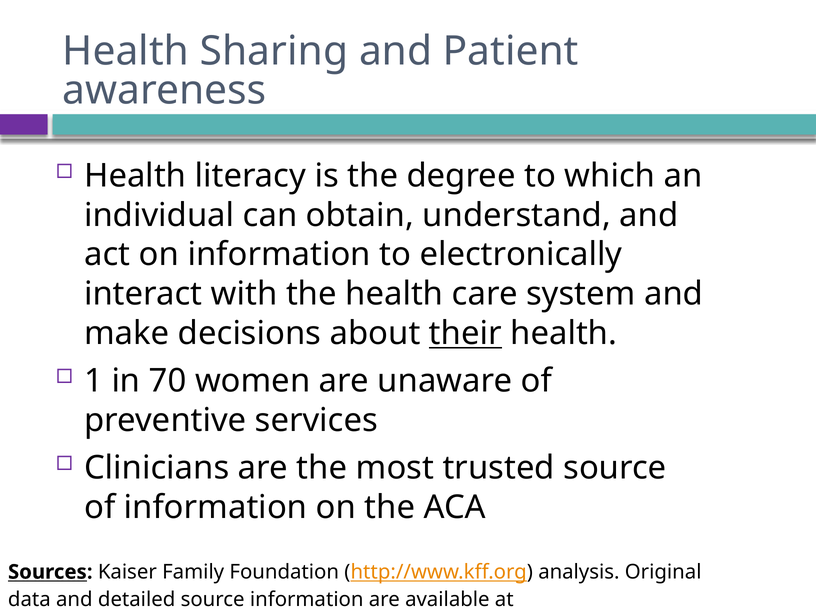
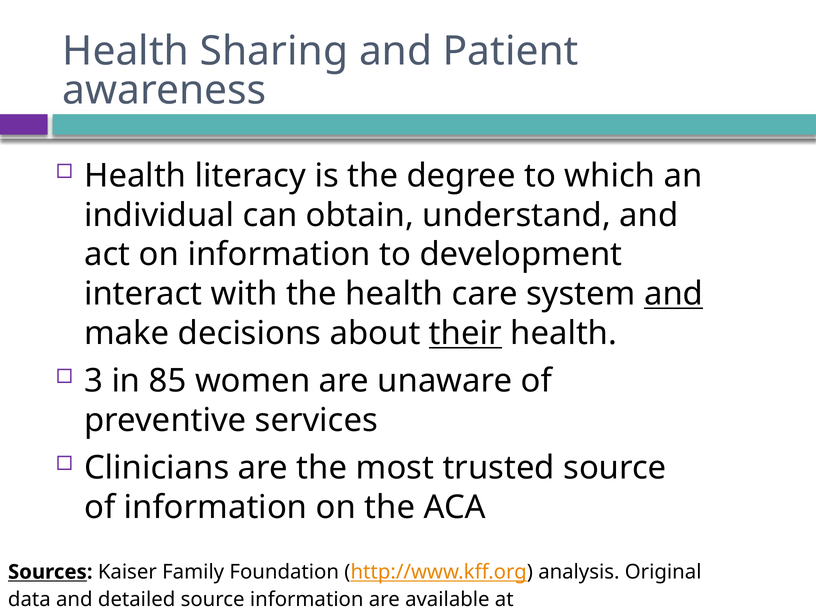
electronically: electronically -> development
and at (674, 294) underline: none -> present
1: 1 -> 3
70: 70 -> 85
